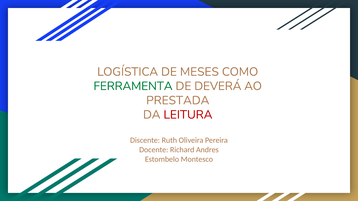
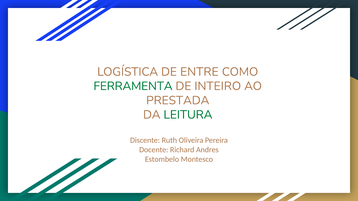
MESES: MESES -> ENTRE
DEVERÁ: DEVERÁ -> INTEIRO
LEITURA colour: red -> green
